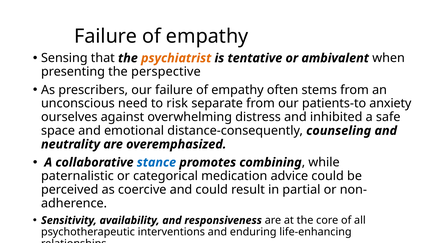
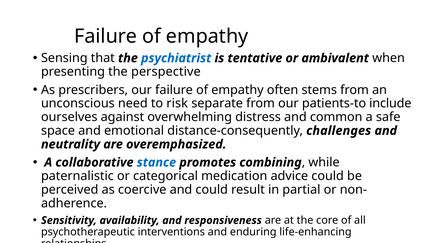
psychiatrist colour: orange -> blue
anxiety: anxiety -> include
inhibited: inhibited -> common
counseling: counseling -> challenges
